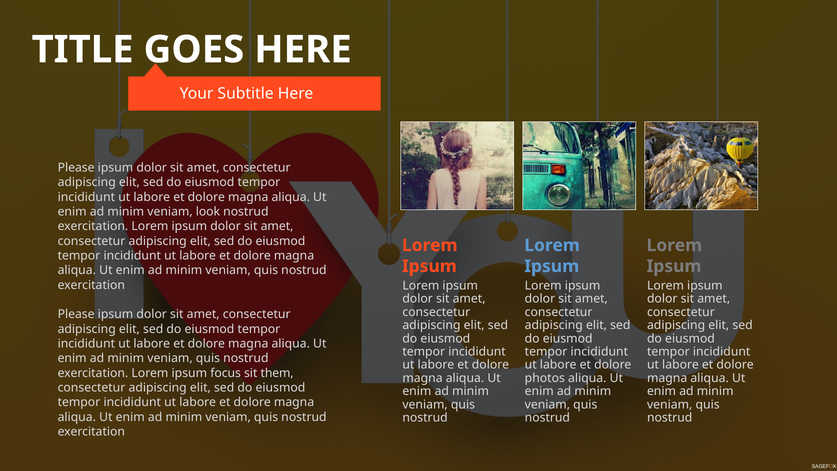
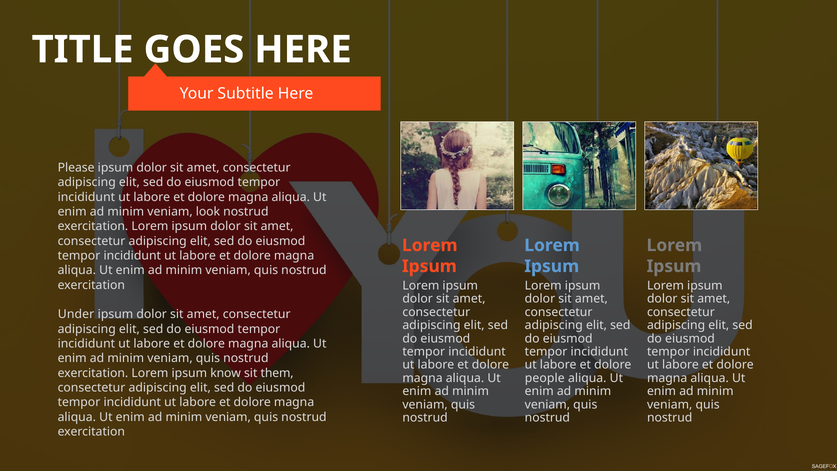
Please at (76, 314): Please -> Under
focus: focus -> know
photos: photos -> people
